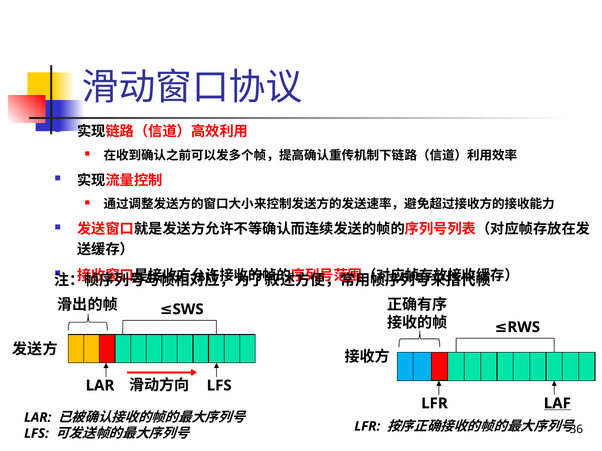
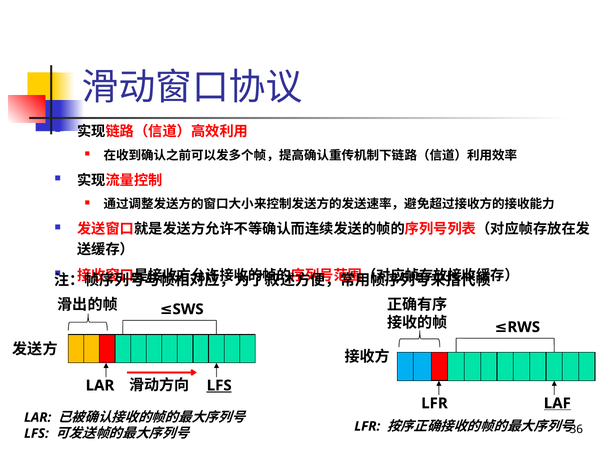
LFS at (219, 386) underline: none -> present
